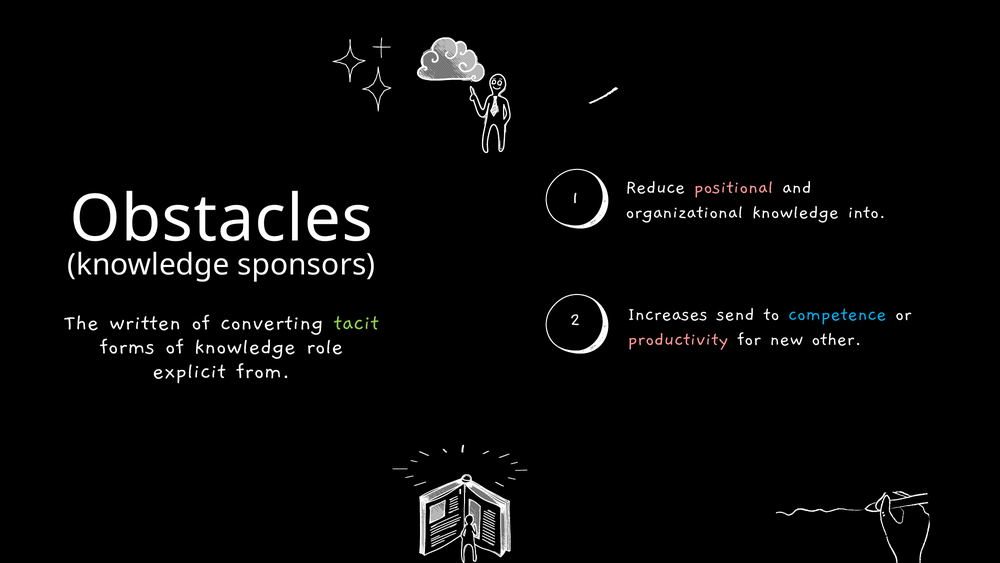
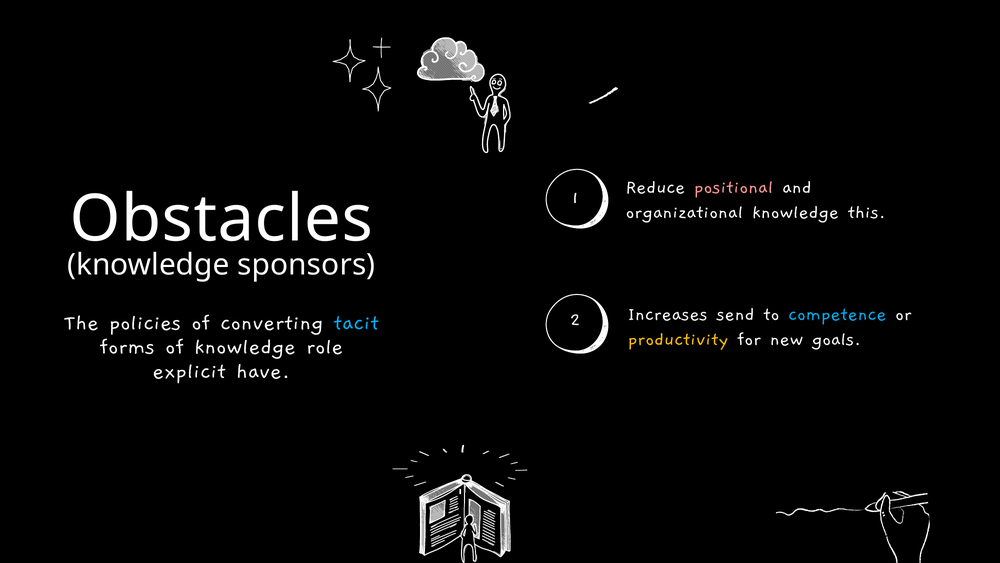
into: into -> this
written: written -> policies
tacit colour: light green -> light blue
productivity colour: pink -> yellow
other: other -> goals
from: from -> have
